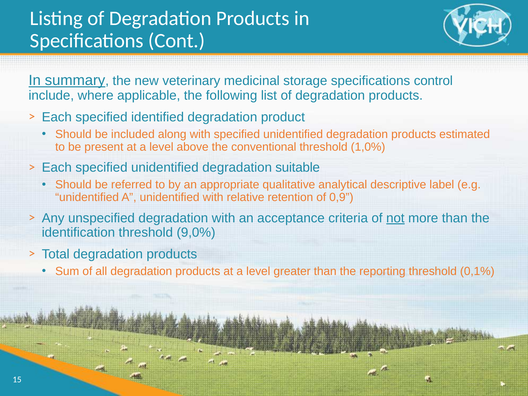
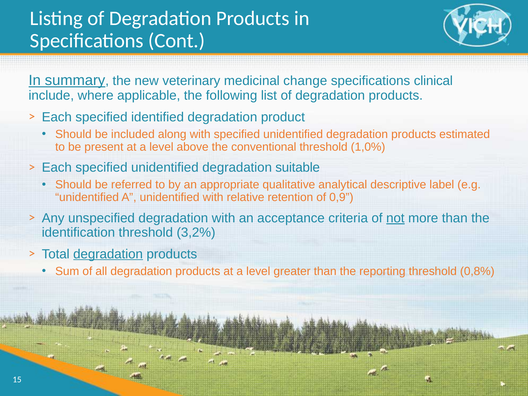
storage: storage -> change
control: control -> clinical
9,0%: 9,0% -> 3,2%
degradation at (108, 254) underline: none -> present
0,1%: 0,1% -> 0,8%
